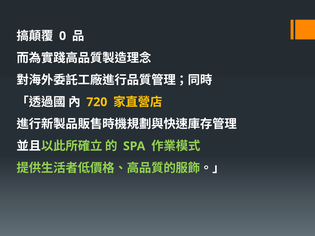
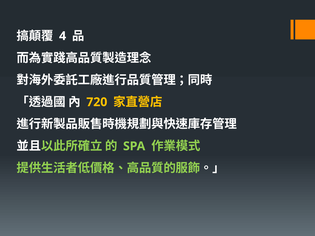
0: 0 -> 4
